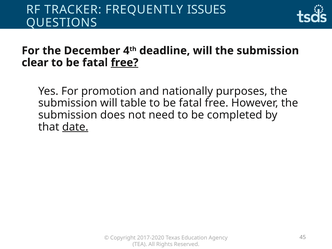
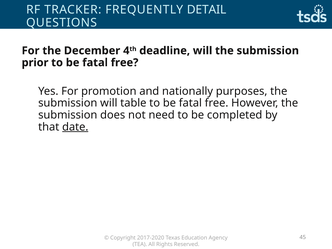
ISSUES: ISSUES -> DETAIL
clear: clear -> prior
free at (125, 63) underline: present -> none
